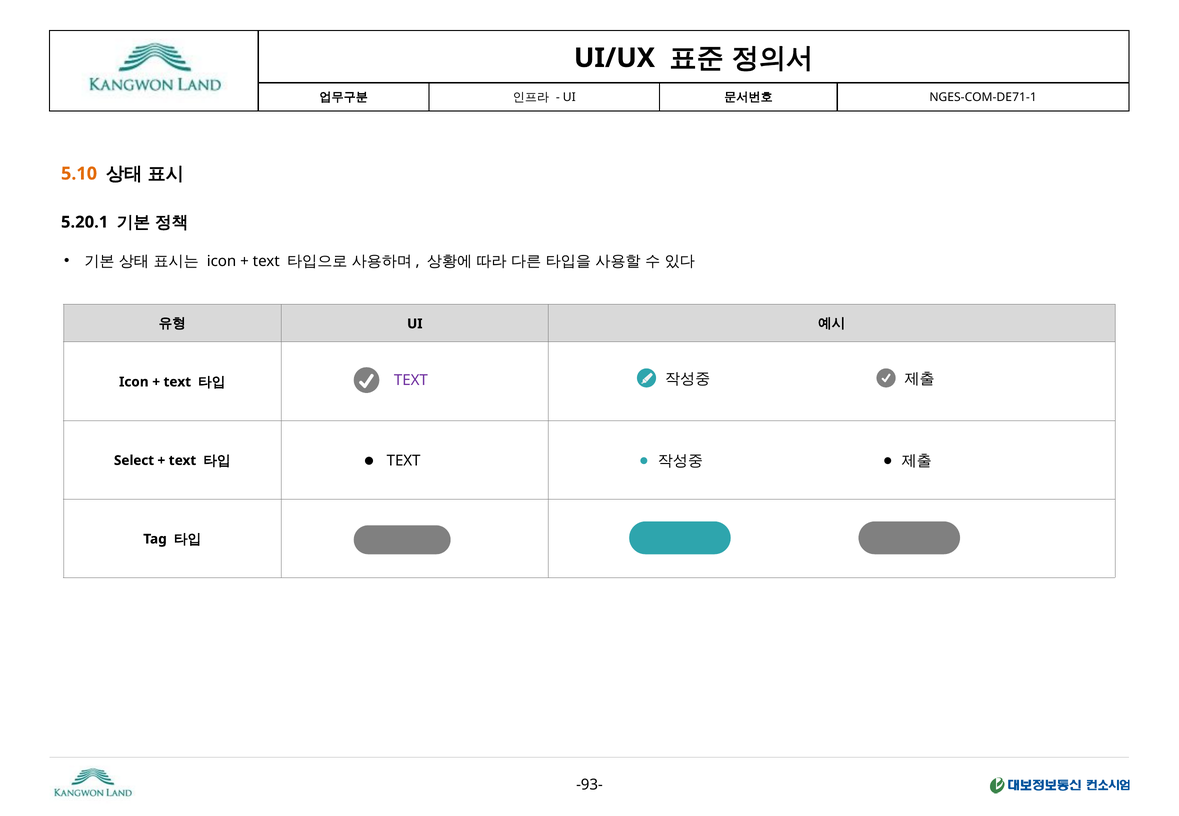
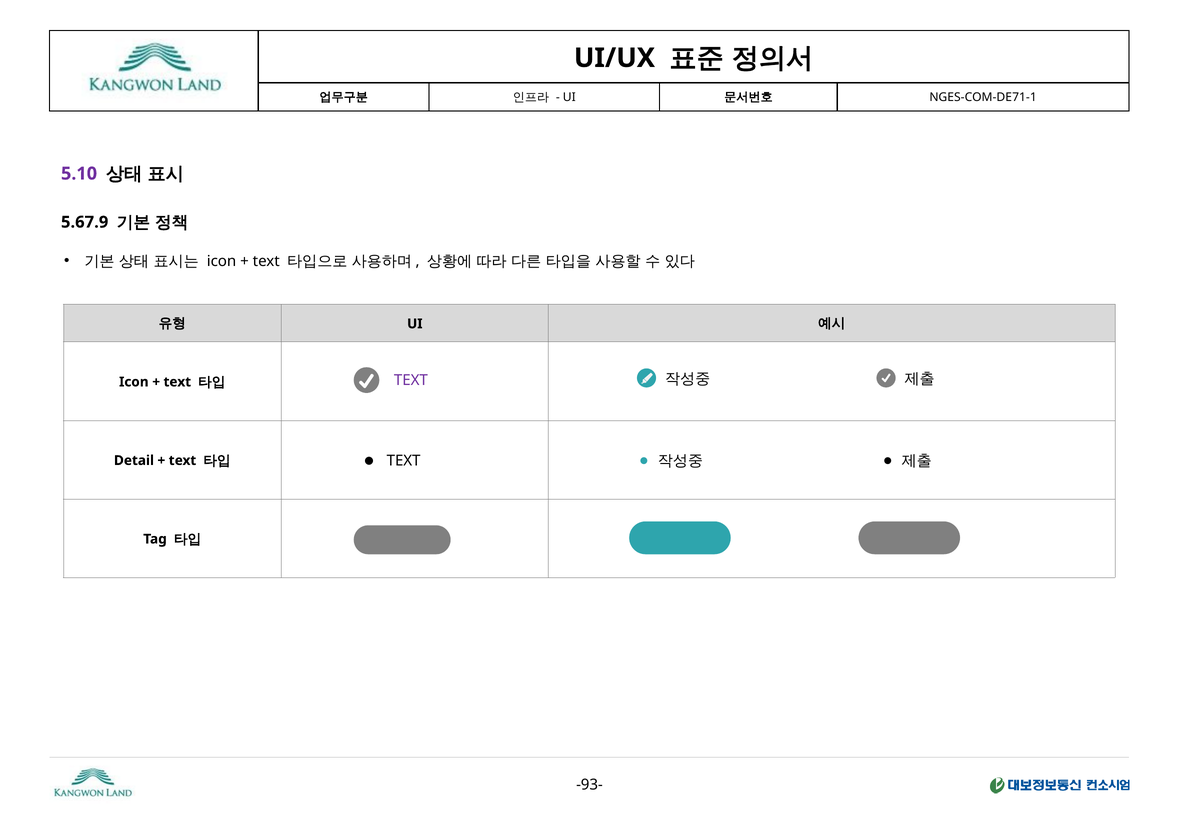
5.10 colour: orange -> purple
5.20.1: 5.20.1 -> 5.67.9
Select: Select -> Detail
